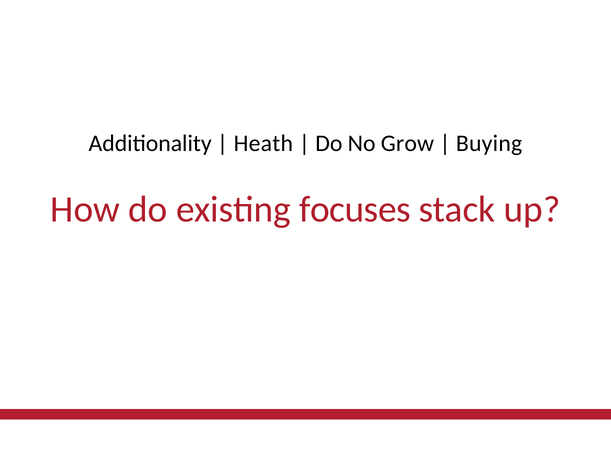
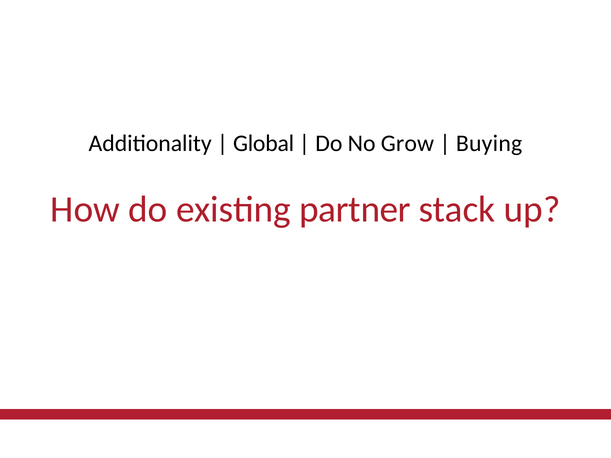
Heath: Heath -> Global
focuses: focuses -> partner
